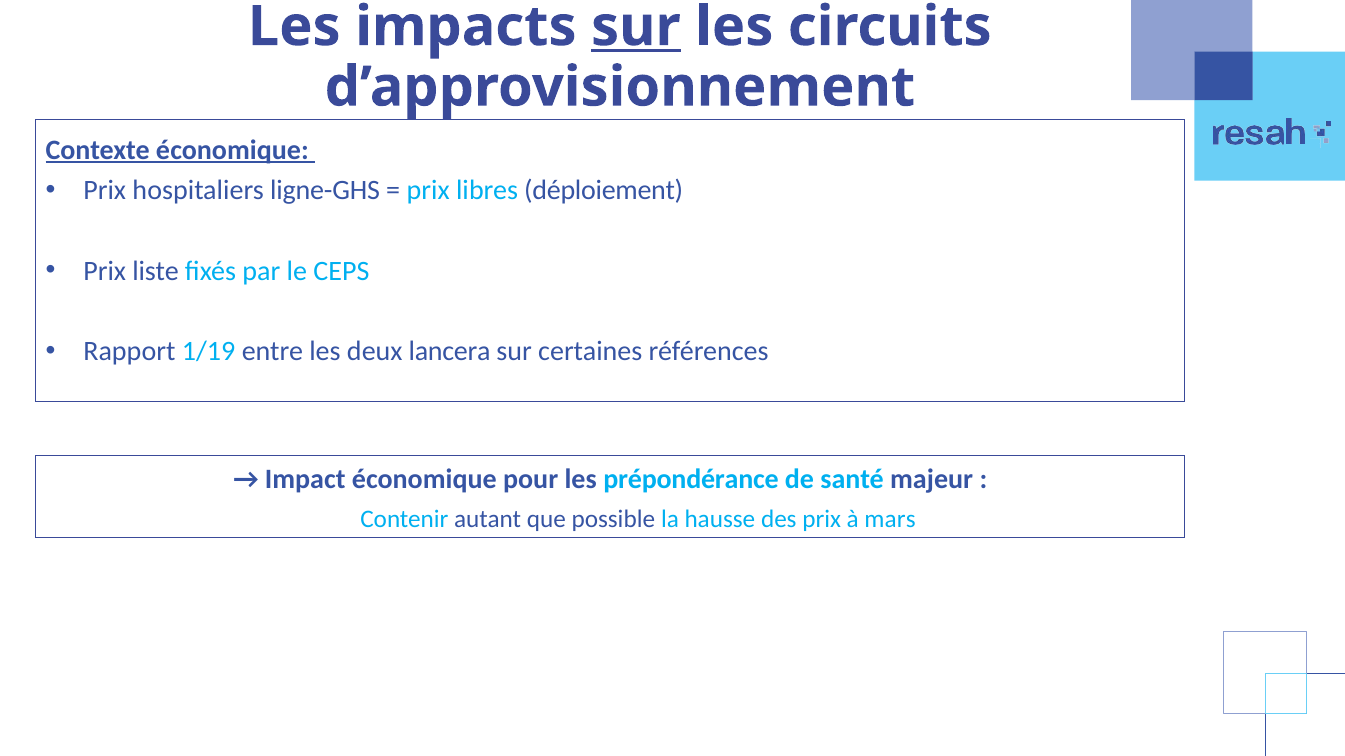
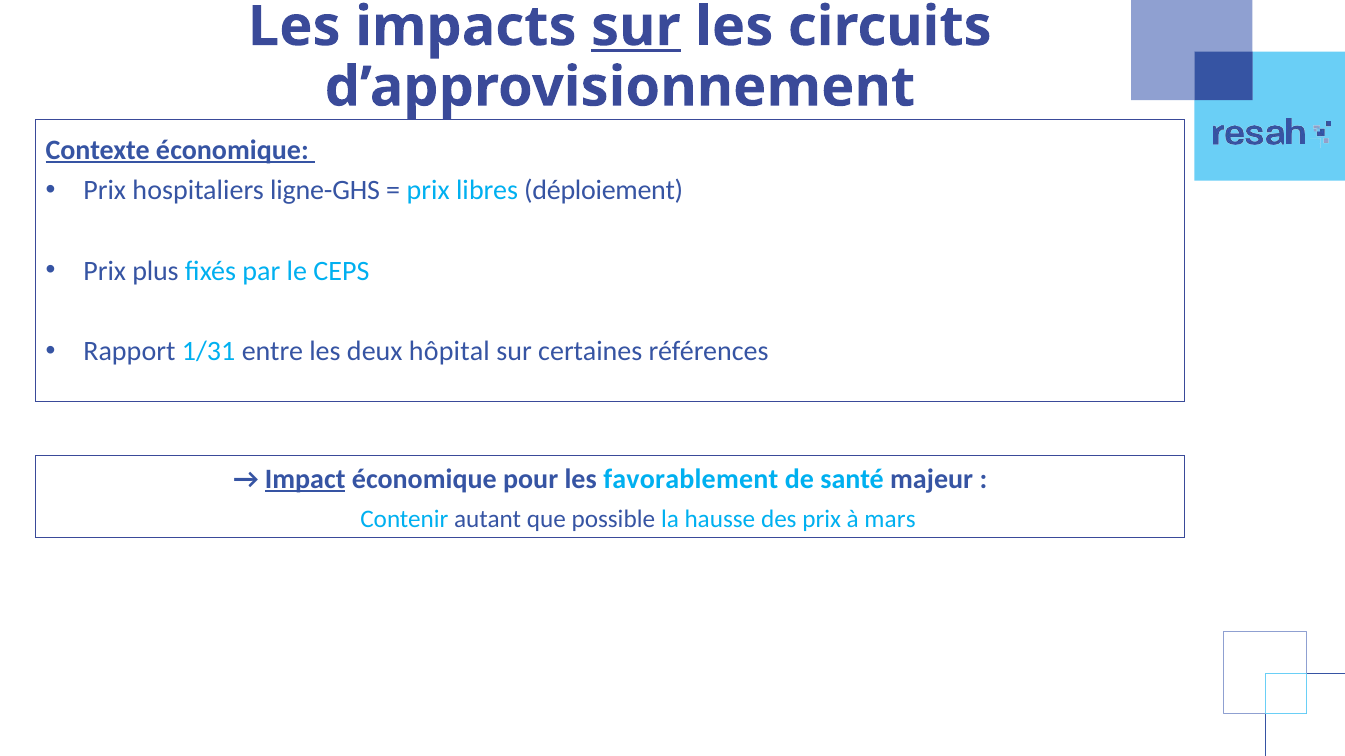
liste: liste -> plus
1/19: 1/19 -> 1/31
lancera: lancera -> hôpital
Impact underline: none -> present
prépondérance: prépondérance -> favorablement
